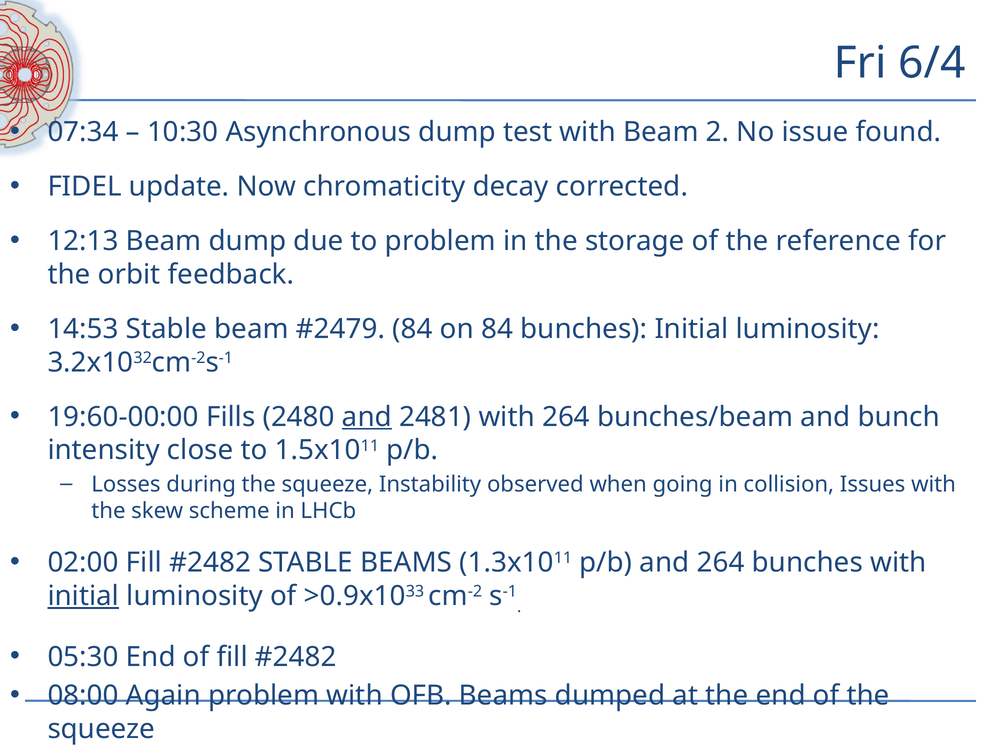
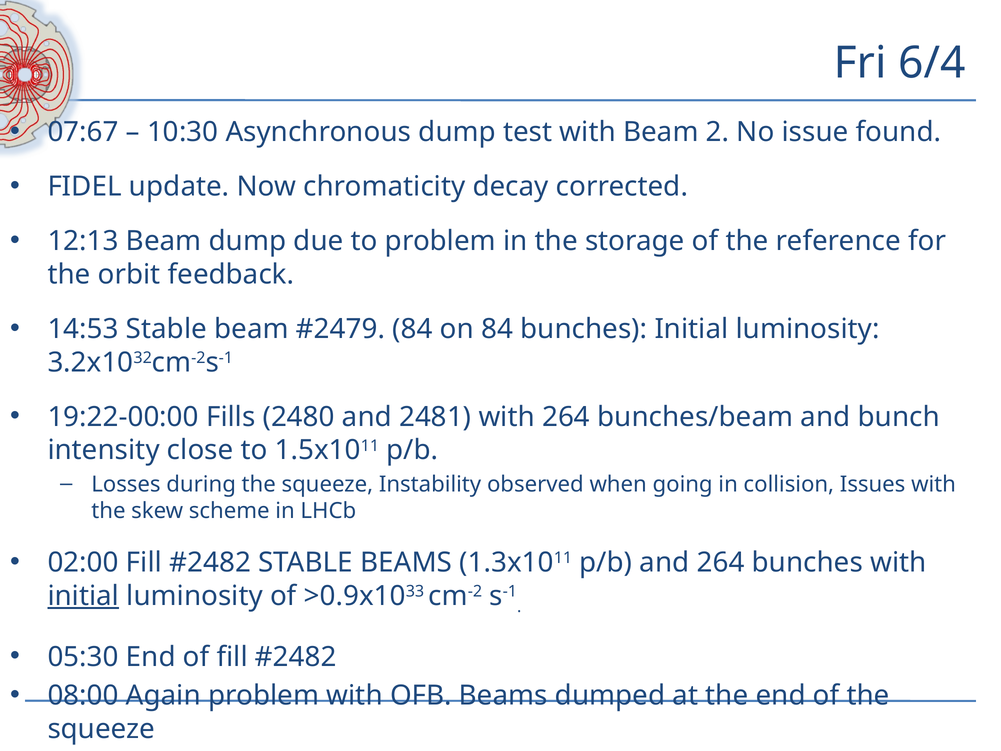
07:34: 07:34 -> 07:67
19:60-00:00: 19:60-00:00 -> 19:22-00:00
and at (367, 417) underline: present -> none
